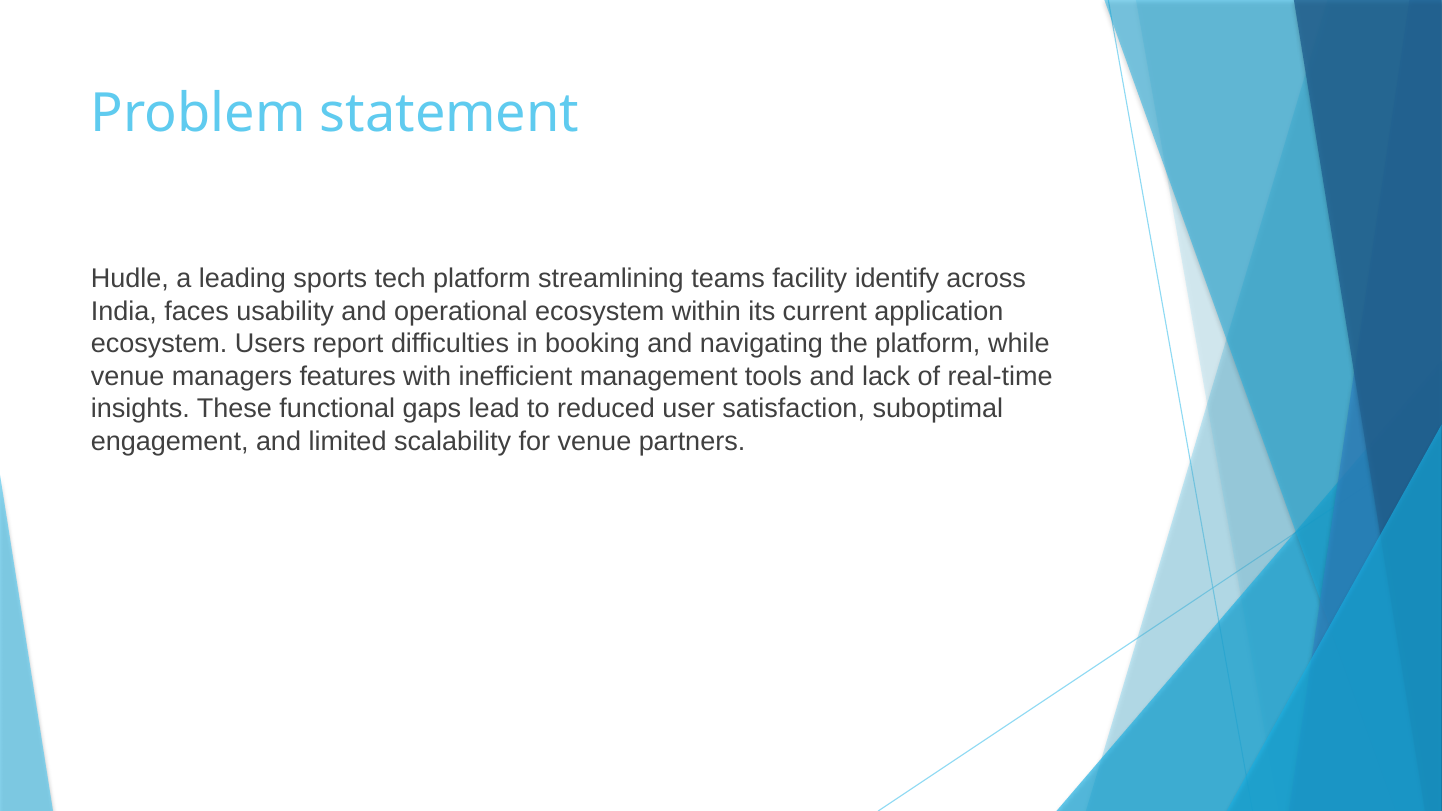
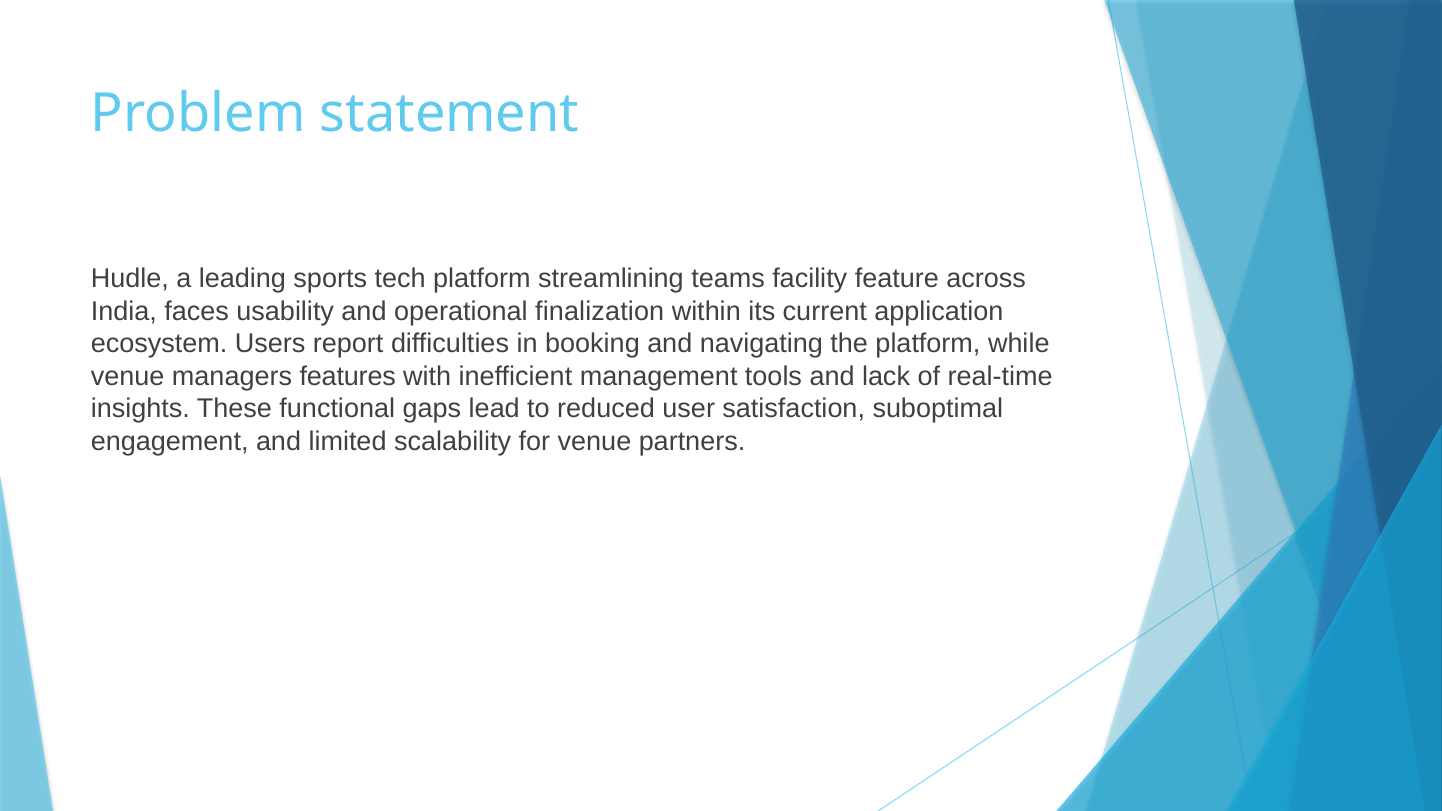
identify: identify -> feature
operational ecosystem: ecosystem -> finalization
